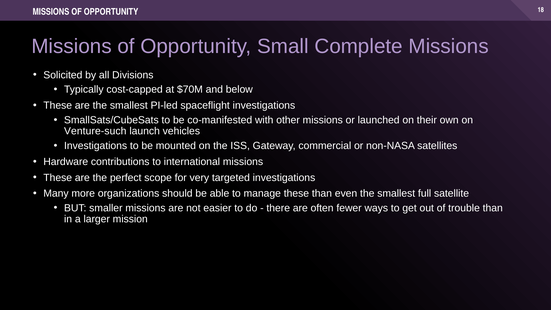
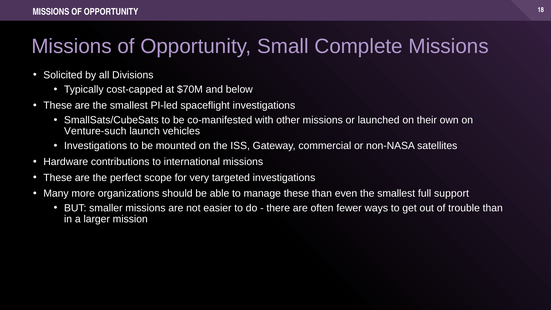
satellite: satellite -> support
